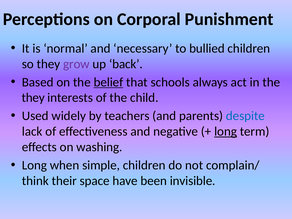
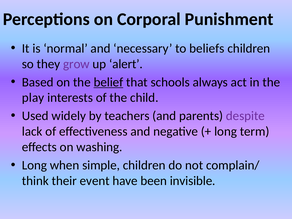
bullied: bullied -> beliefs
back: back -> alert
they at (33, 98): they -> play
despite colour: blue -> purple
long at (226, 131) underline: present -> none
space: space -> event
